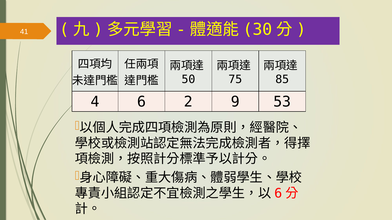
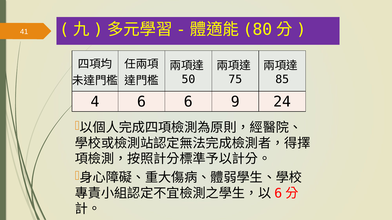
30: 30 -> 80
6 2: 2 -> 6
53: 53 -> 24
